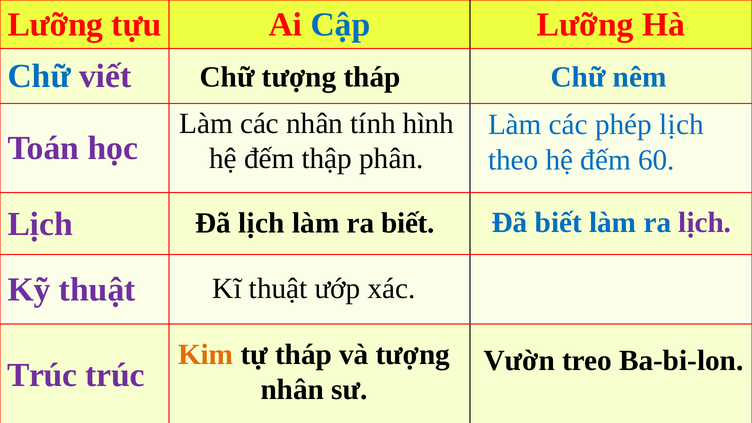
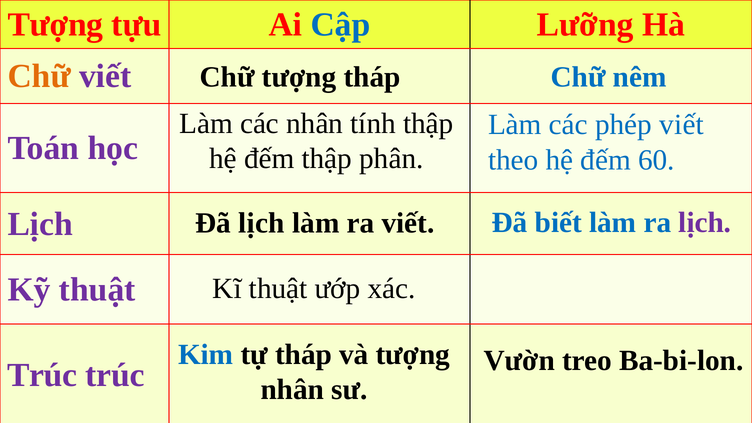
Lưỡng at (55, 25): Lưỡng -> Tượng
Chữ at (39, 76) colour: blue -> orange
tính hình: hình -> thập
phép lịch: lịch -> viết
ra biết: biết -> viết
Kim colour: orange -> blue
